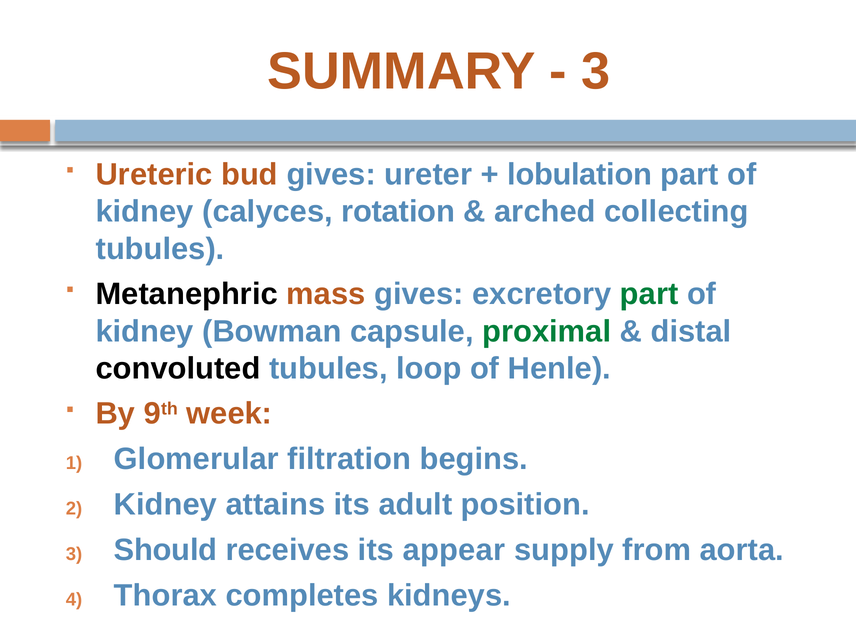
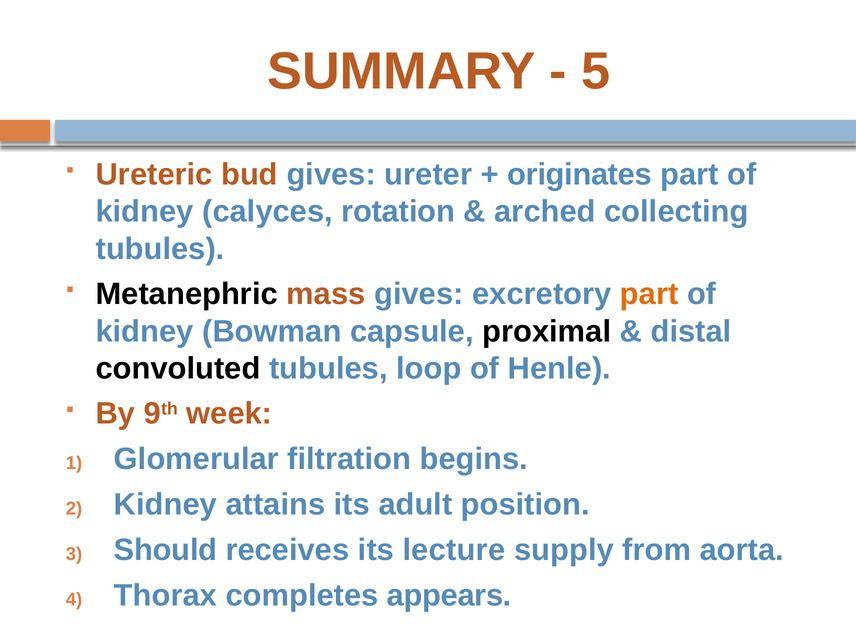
3 at (596, 71): 3 -> 5
lobulation: lobulation -> originates
part at (649, 294) colour: green -> orange
proximal colour: green -> black
appear: appear -> lecture
kidneys: kidneys -> appears
